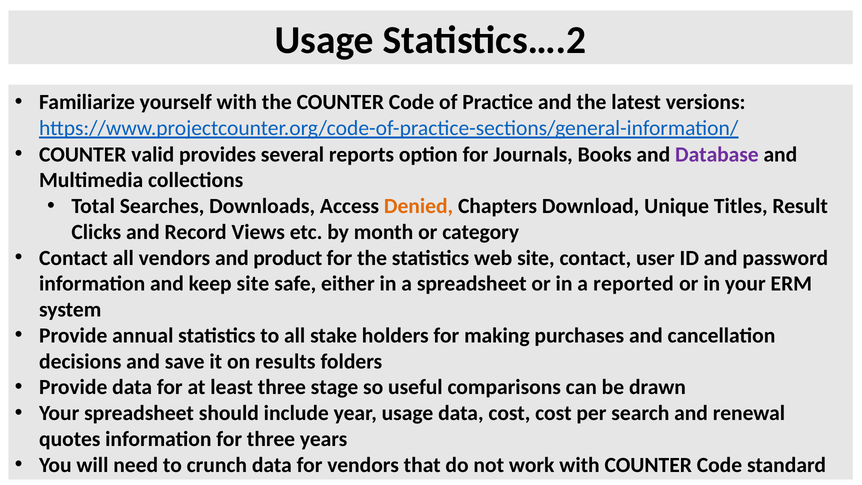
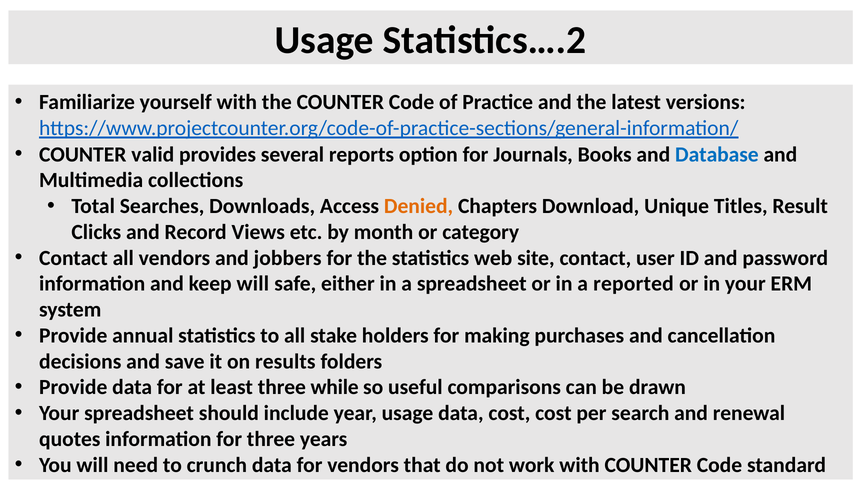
Database colour: purple -> blue
product: product -> jobbers
keep site: site -> will
stage: stage -> while
